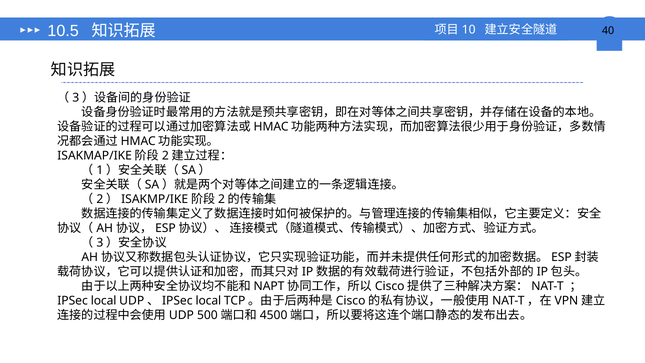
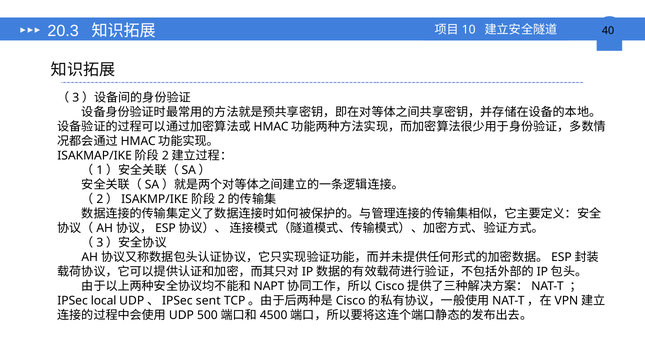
10.5: 10.5 -> 20.3
UDP、IPSec local: local -> sent
